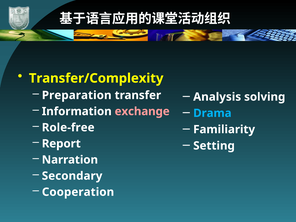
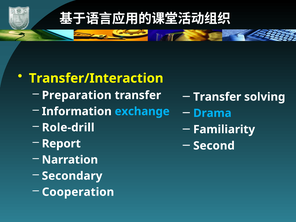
Transfer/Complexity: Transfer/Complexity -> Transfer/Interaction
Analysis at (217, 97): Analysis -> Transfer
exchange colour: pink -> light blue
Role-free: Role-free -> Role-drill
Setting: Setting -> Second
